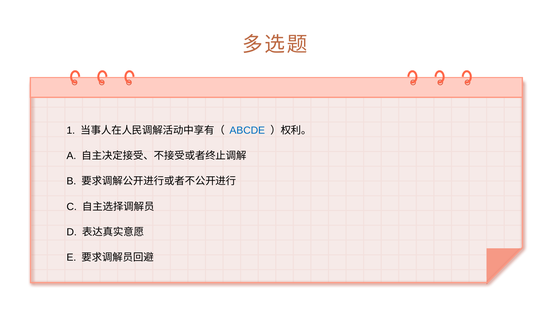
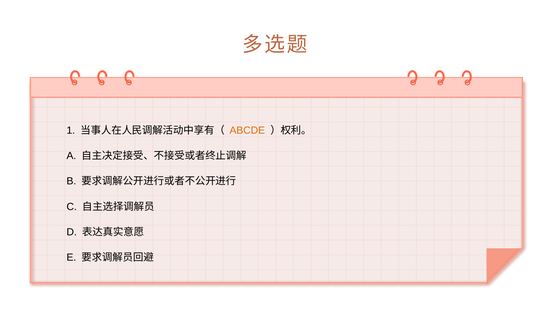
ABCDE colour: blue -> orange
